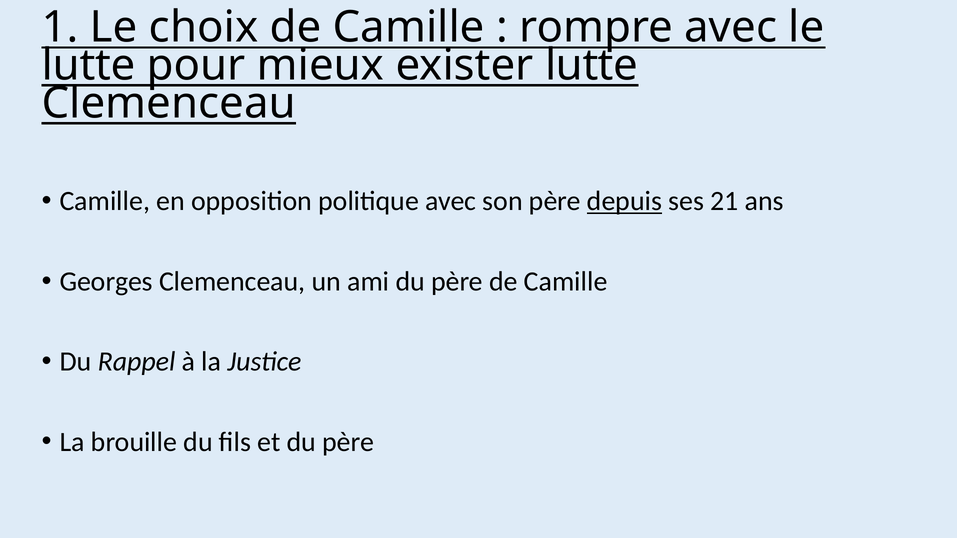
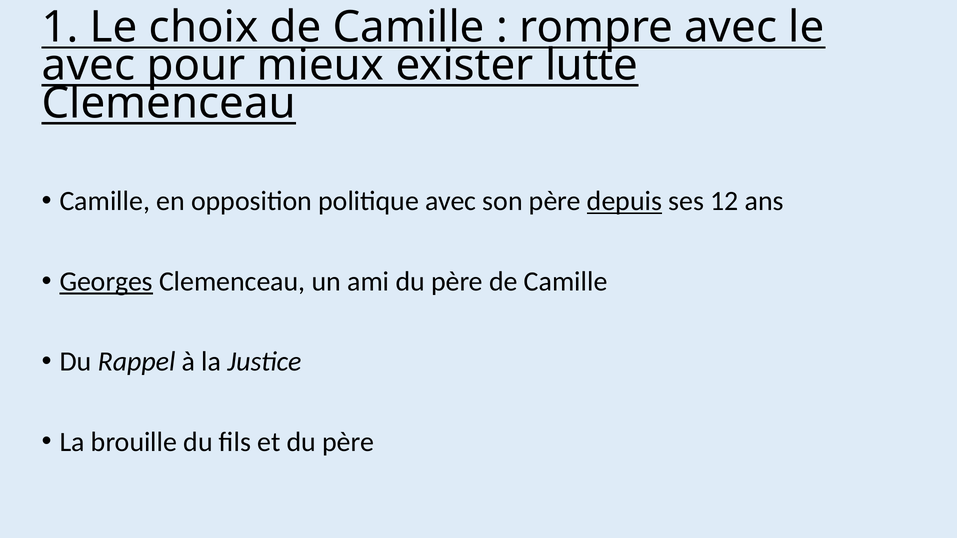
lutte at (89, 65): lutte -> avec
21: 21 -> 12
Georges underline: none -> present
